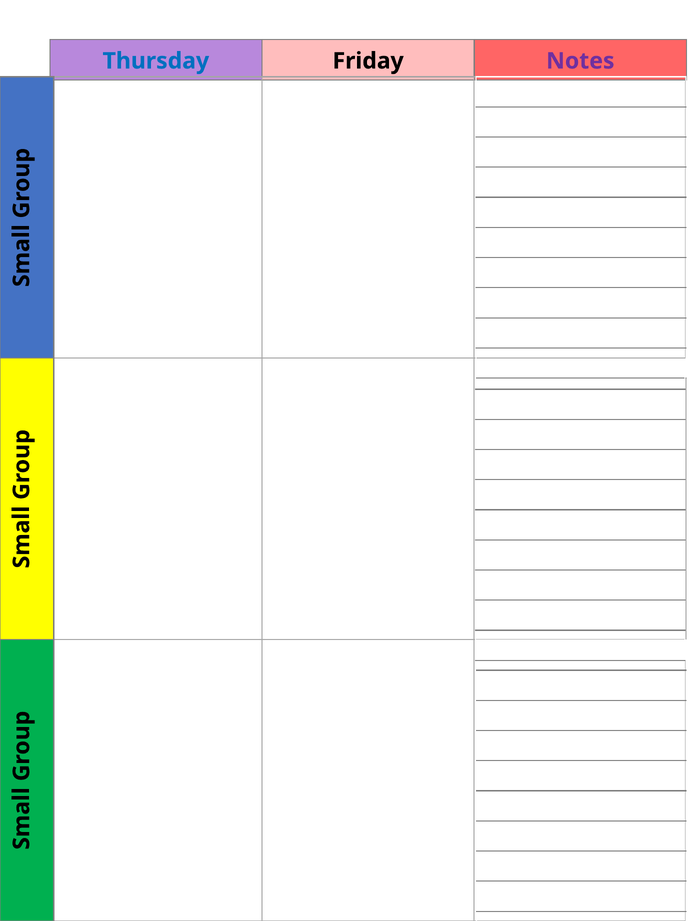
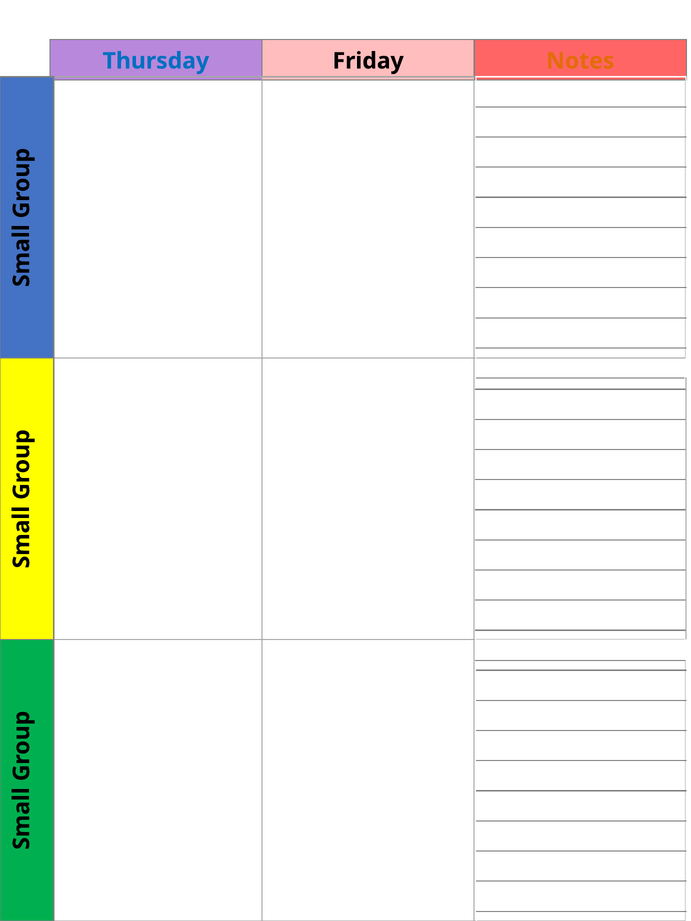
Notes colour: purple -> orange
